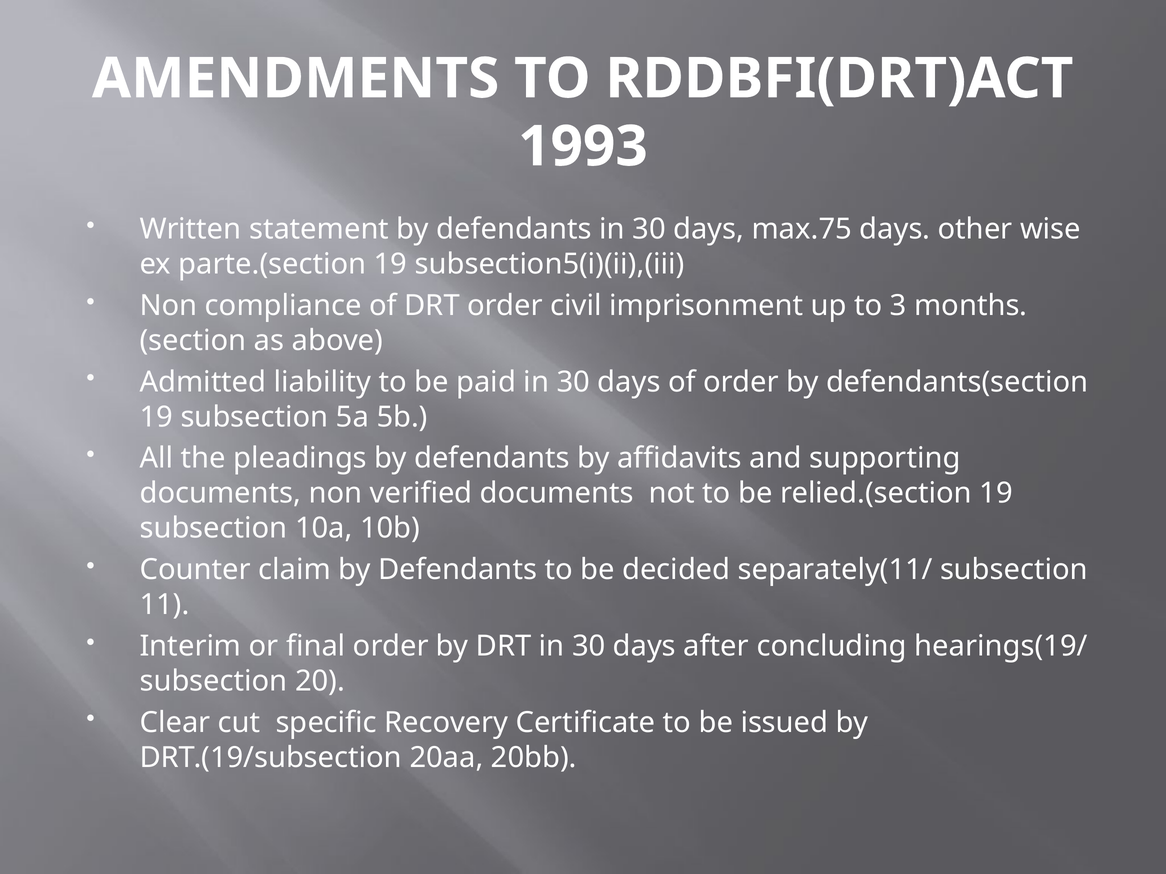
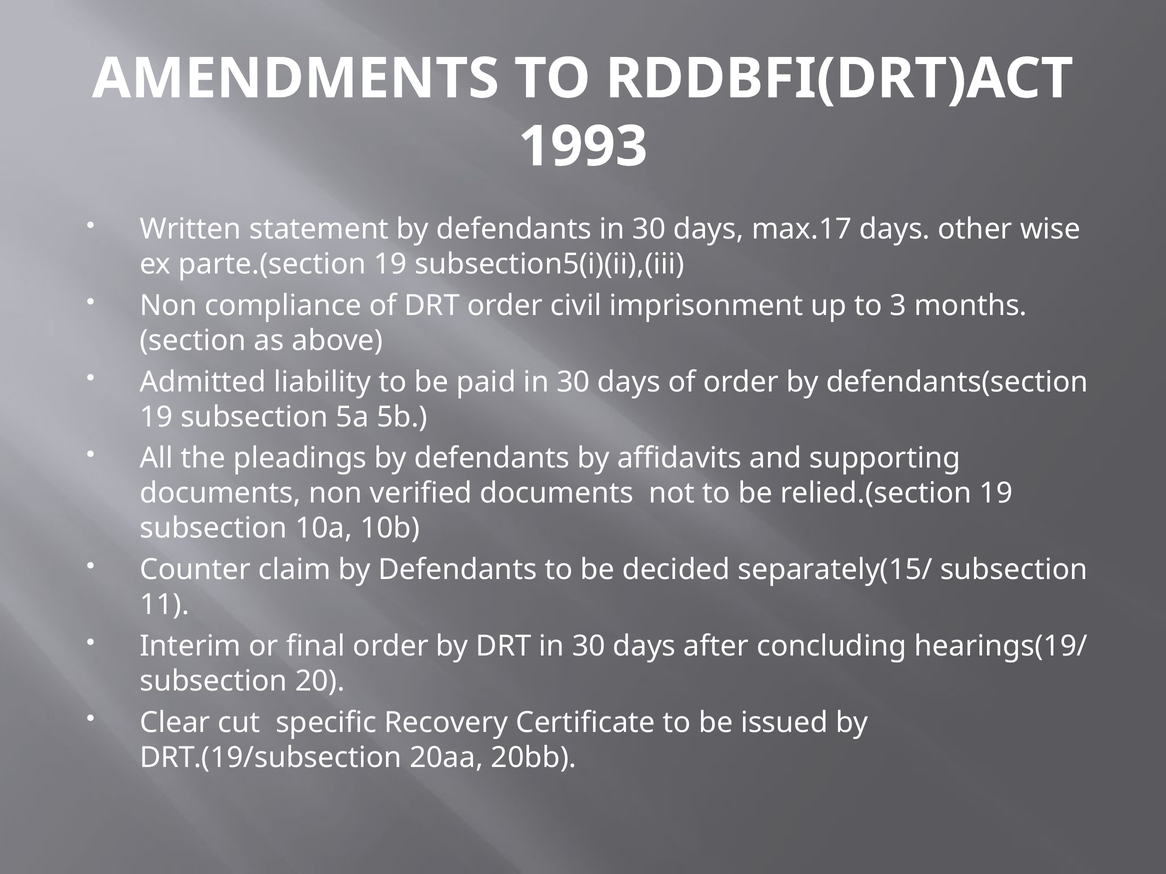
max.75: max.75 -> max.17
separately(11/: separately(11/ -> separately(15/
